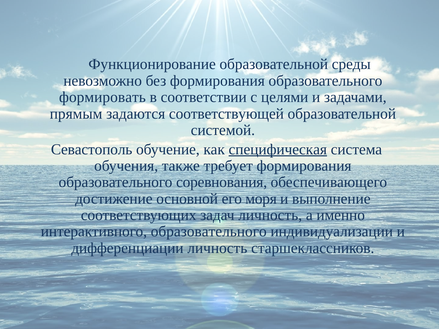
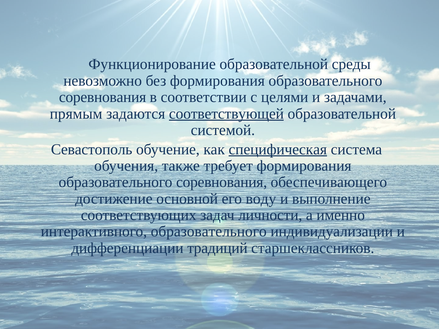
формировать at (102, 97): формировать -> соревнования
соответствующей underline: none -> present
моря: моря -> воду
задач личность: личность -> личности
дифференциации личность: личность -> традиций
